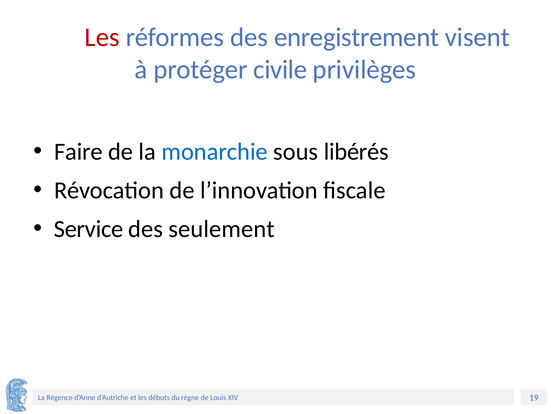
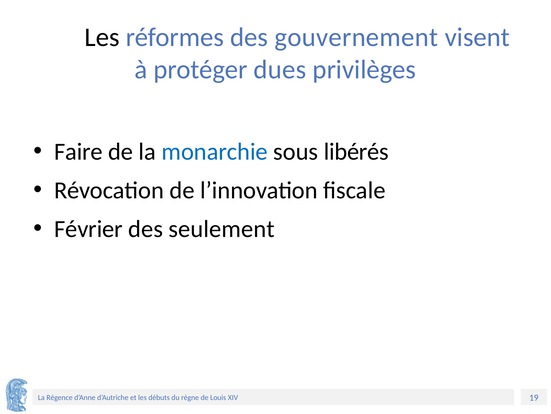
Les at (102, 37) colour: red -> black
enregistrement: enregistrement -> gouvernement
civile: civile -> dues
Service: Service -> Février
